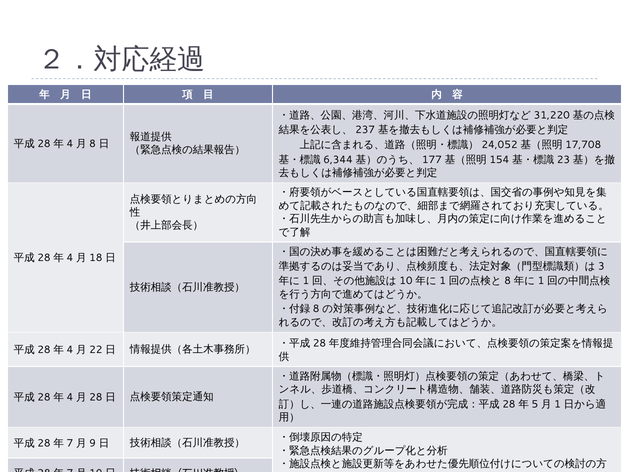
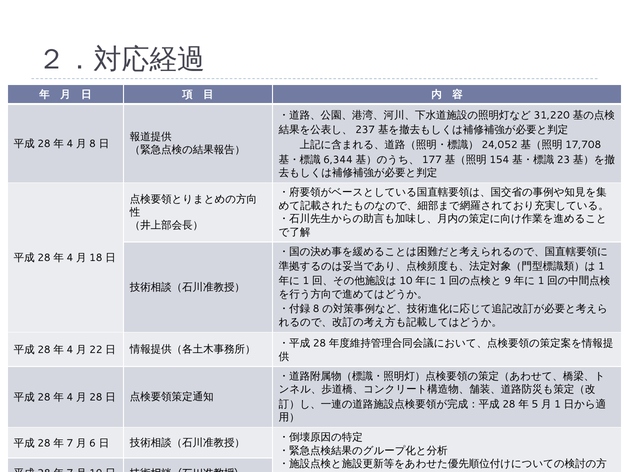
3 at (601, 266): 3 -> 1
8 at (508, 281): 8 -> 9
9: 9 -> 6
